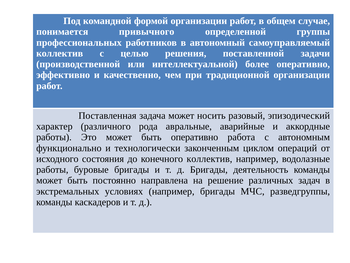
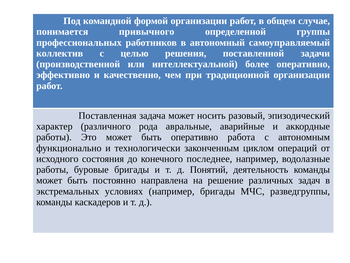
конечного коллектив: коллектив -> последнее
д Бригады: Бригады -> Понятий
